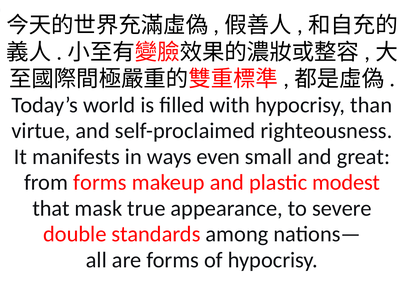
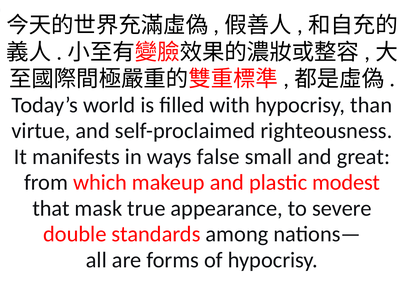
even: even -> false
from forms: forms -> which
